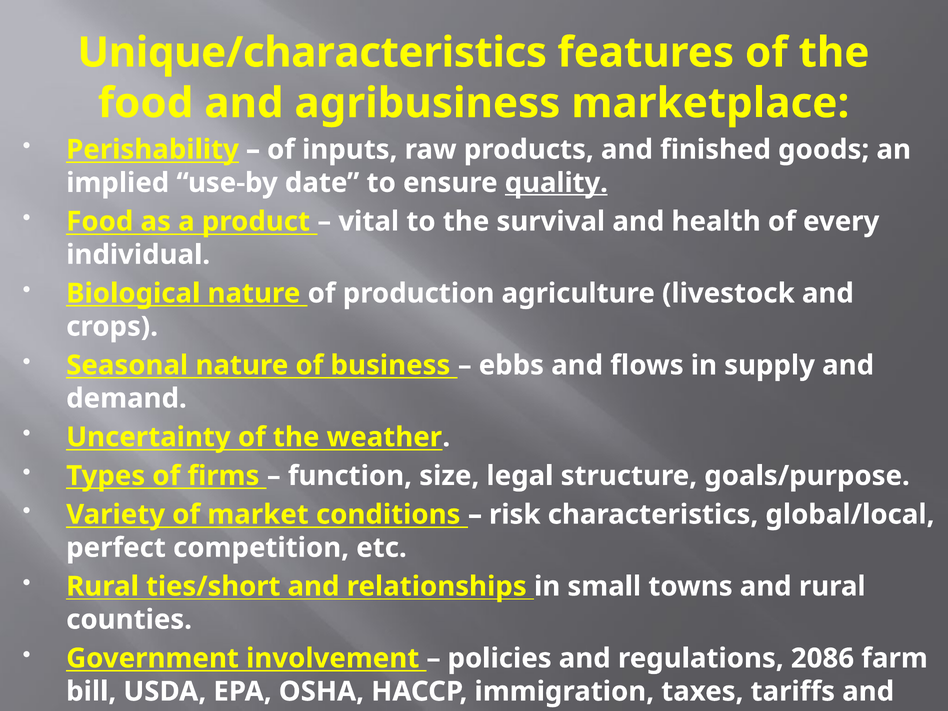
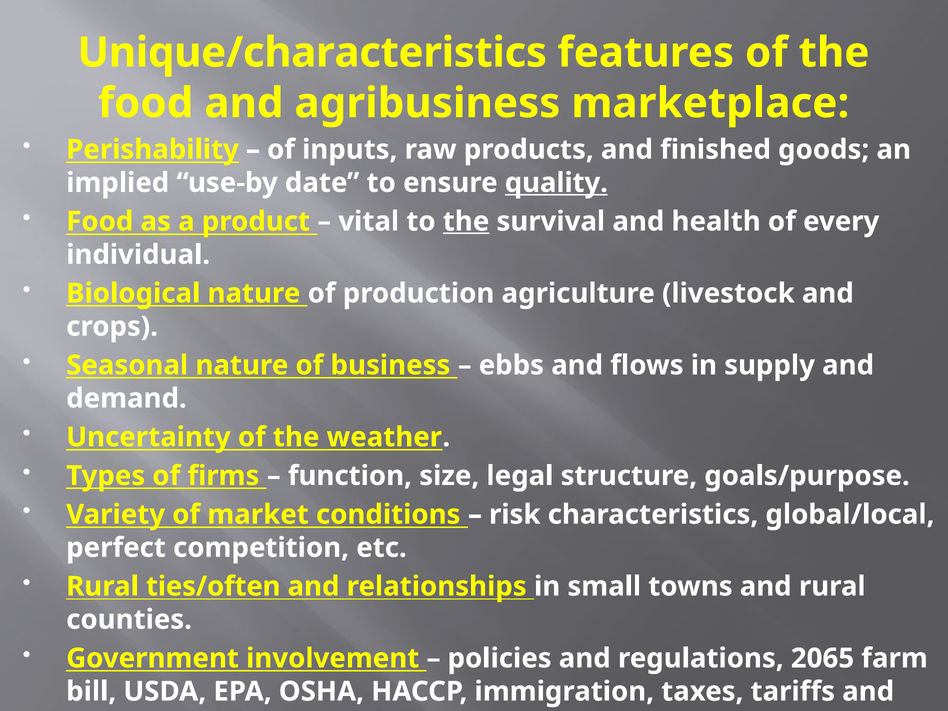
the at (466, 221) underline: none -> present
ties/short: ties/short -> ties/often
2086: 2086 -> 2065
